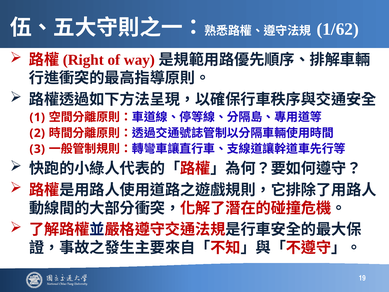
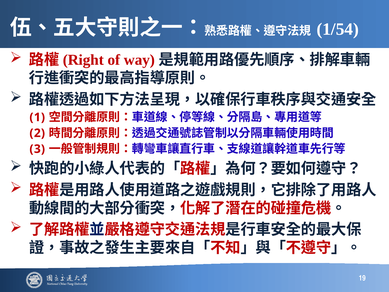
1/62: 1/62 -> 1/54
